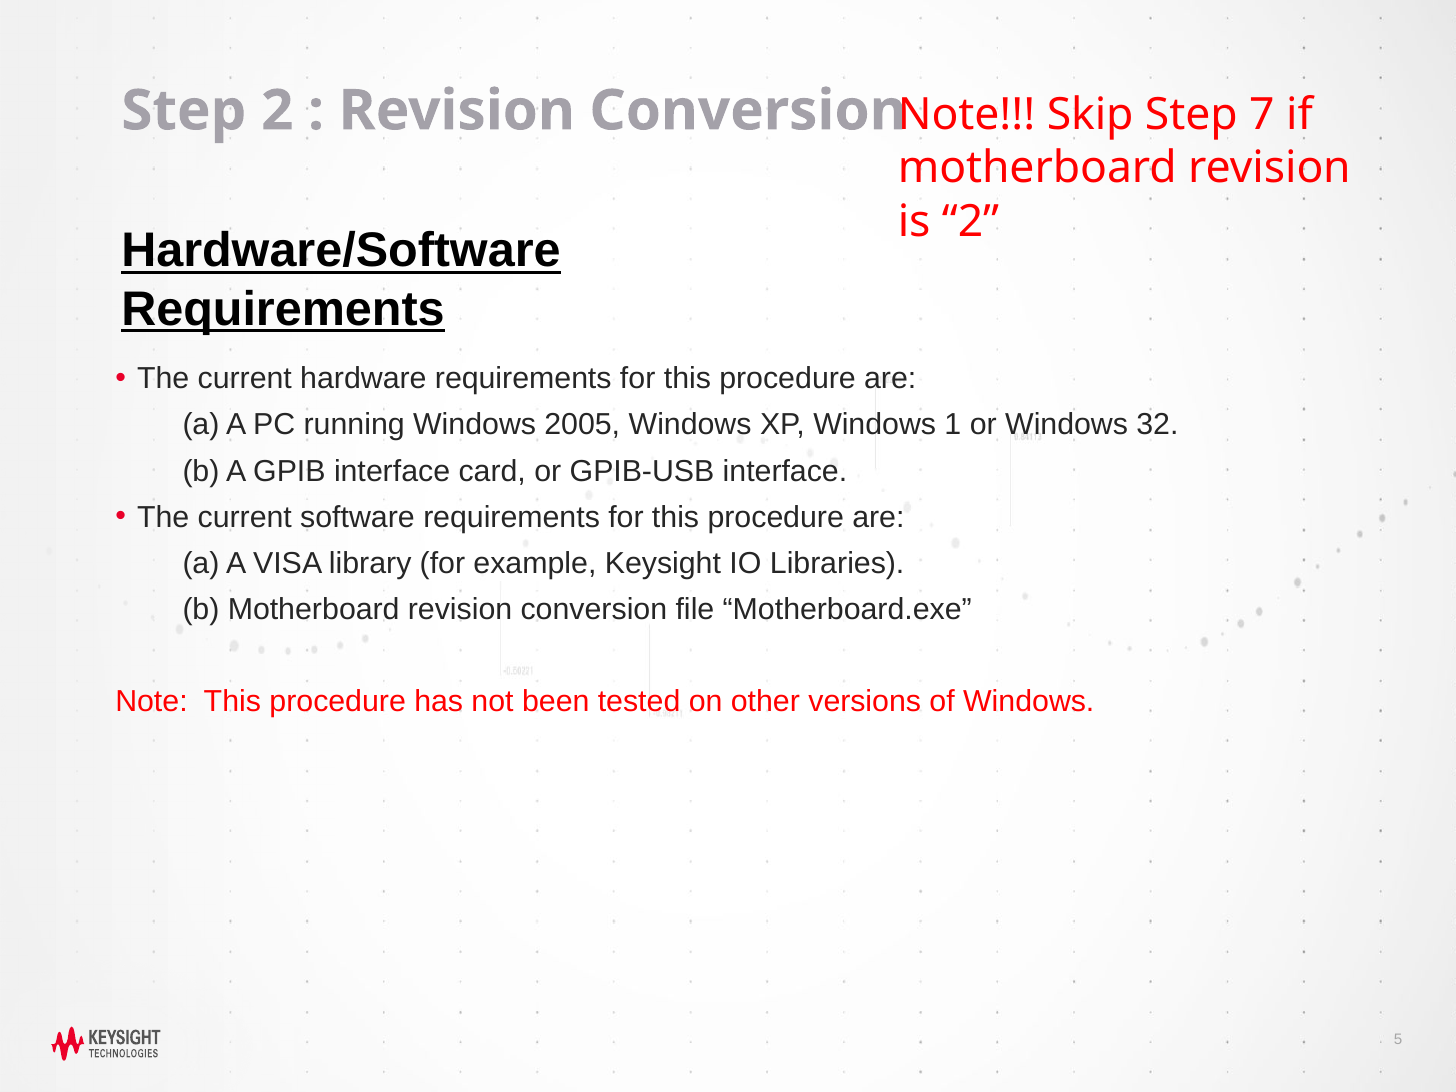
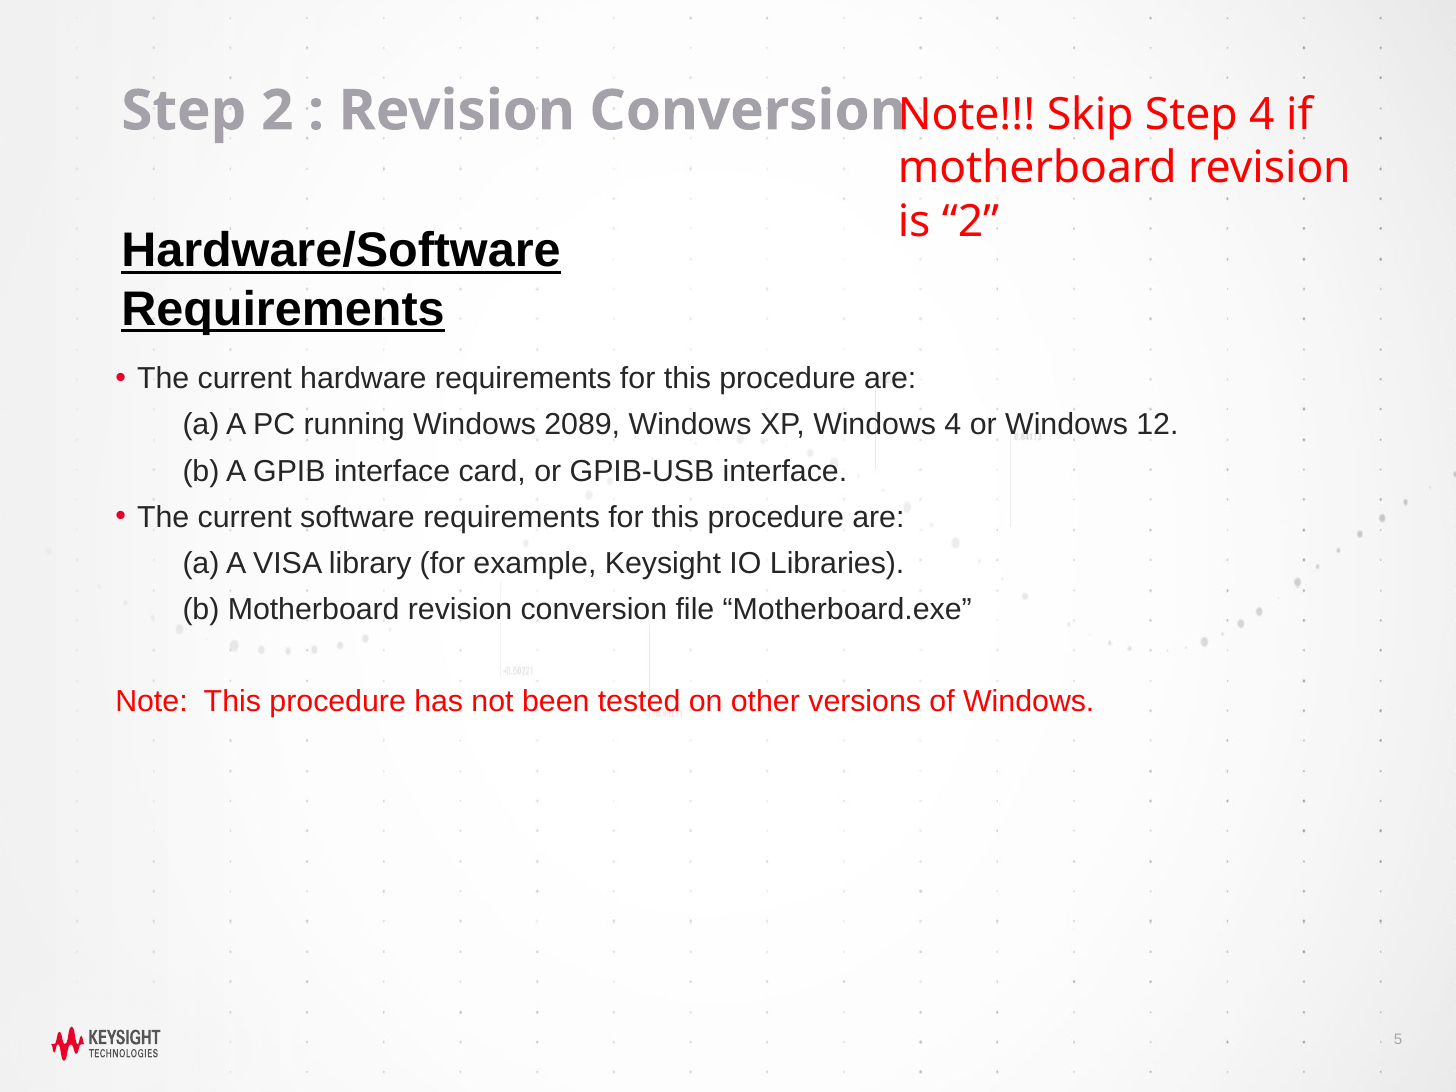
Step 7: 7 -> 4
2005: 2005 -> 2089
Windows 1: 1 -> 4
32: 32 -> 12
